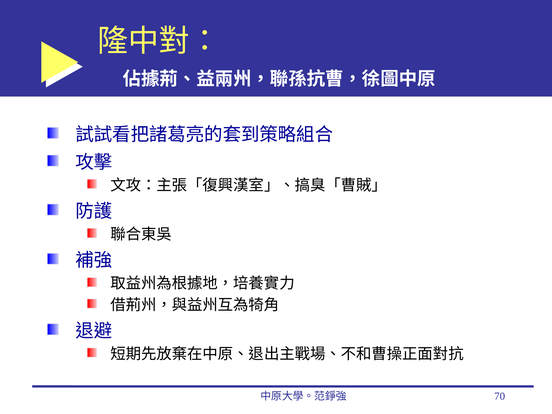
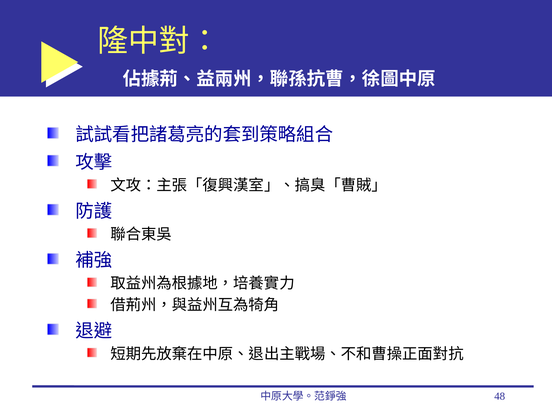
70: 70 -> 48
